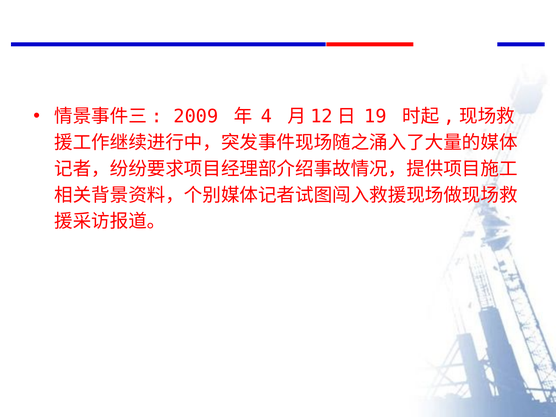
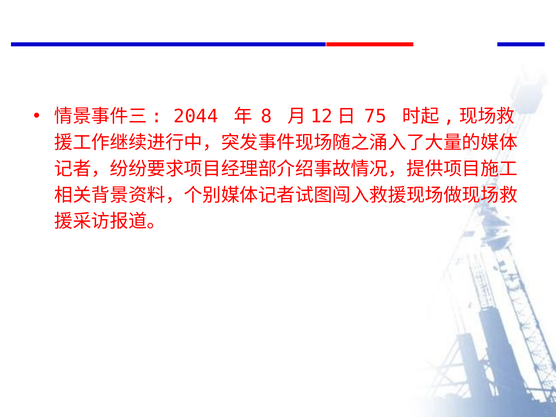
2009: 2009 -> 2044
4: 4 -> 8
19: 19 -> 75
